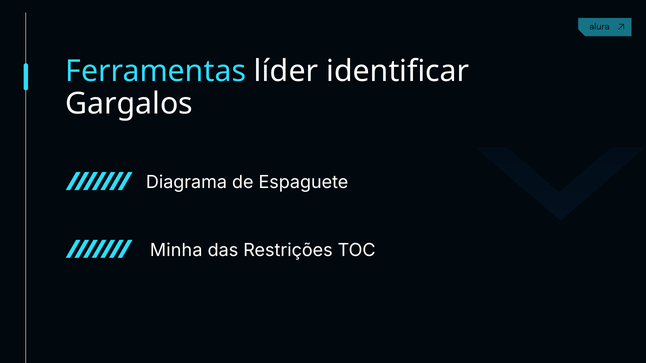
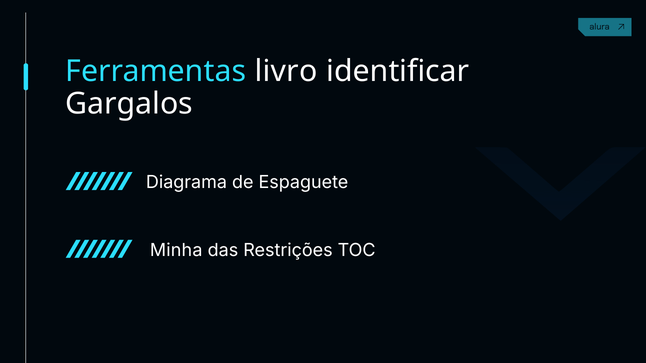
líder: líder -> livro
